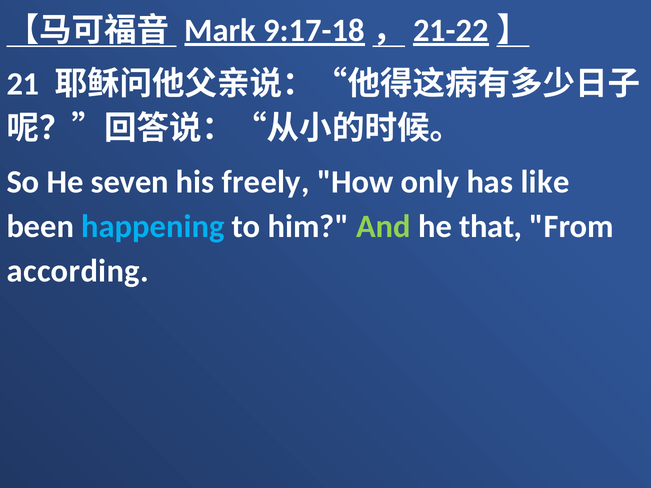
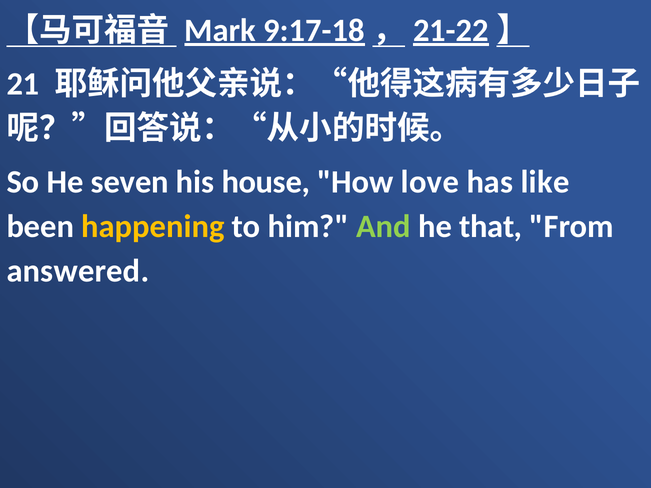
freely: freely -> house
only: only -> love
happening colour: light blue -> yellow
according: according -> answered
